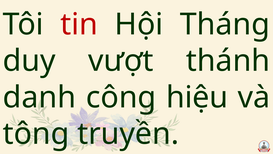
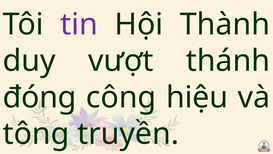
tin colour: red -> purple
Tháng: Tháng -> Thành
danh: danh -> đóng
